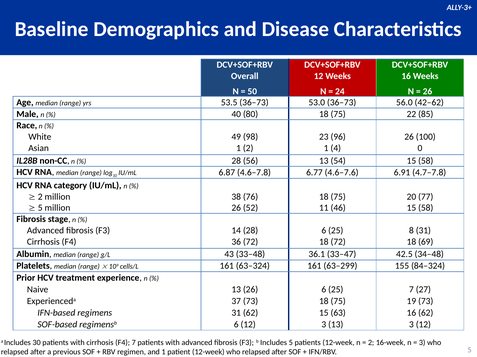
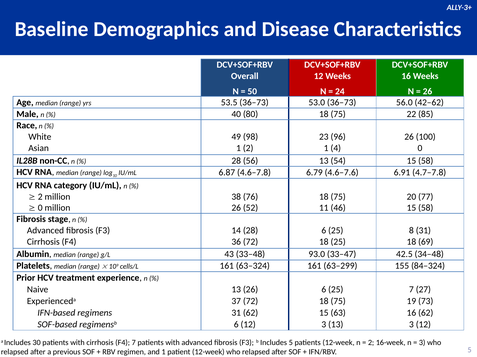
6.77: 6.77 -> 6.79
5 at (40, 208): 5 -> 0
18 72: 72 -> 25
36.1: 36.1 -> 93.0
37 73: 73 -> 72
